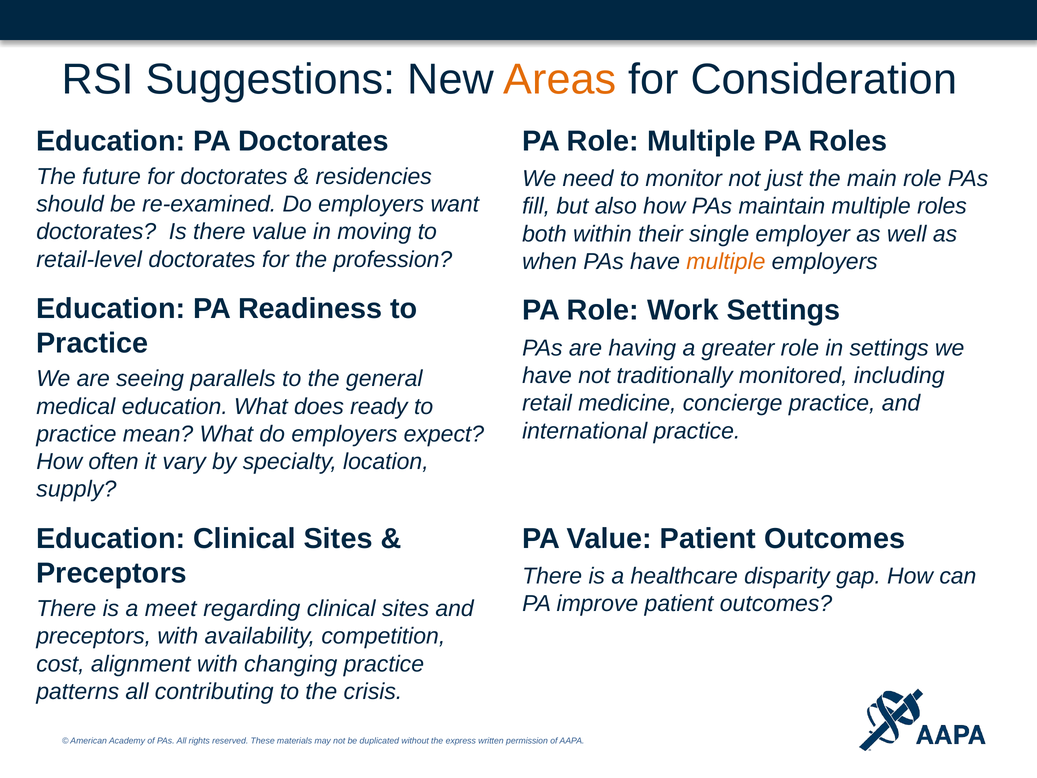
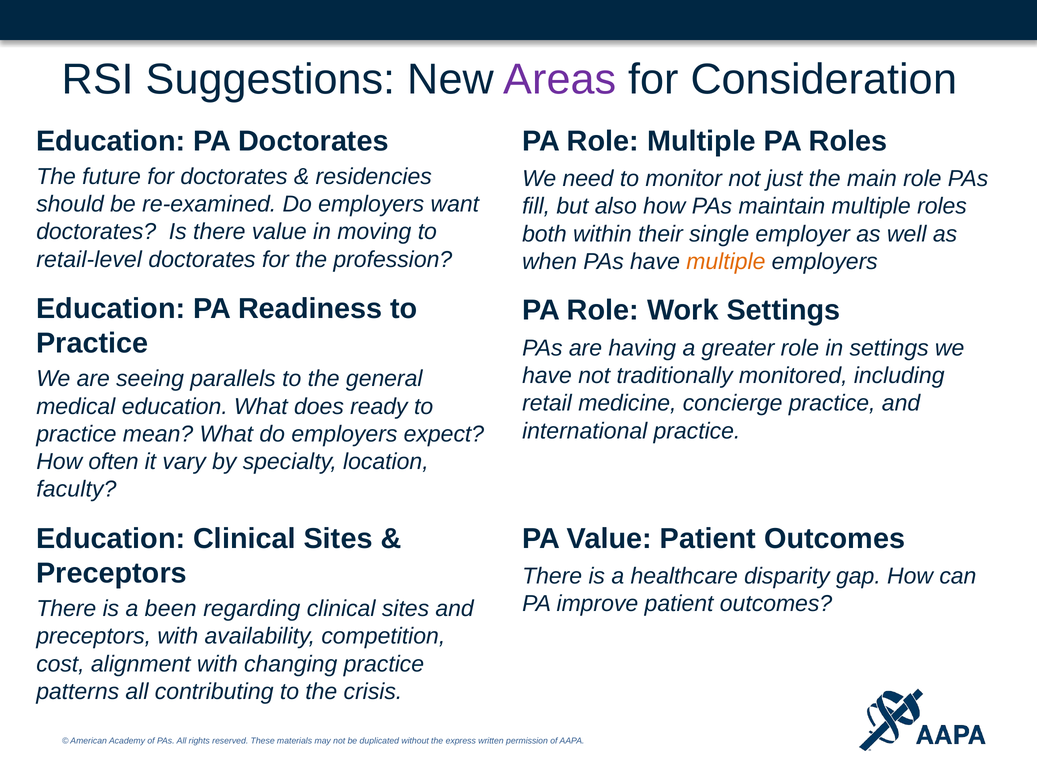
Areas colour: orange -> purple
supply: supply -> faculty
meet: meet -> been
